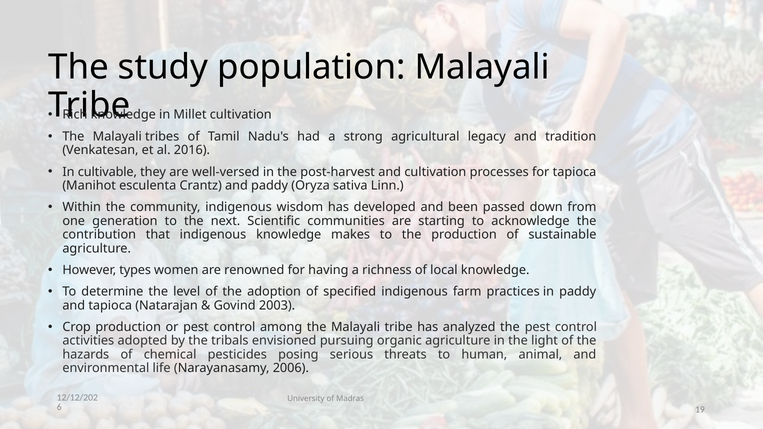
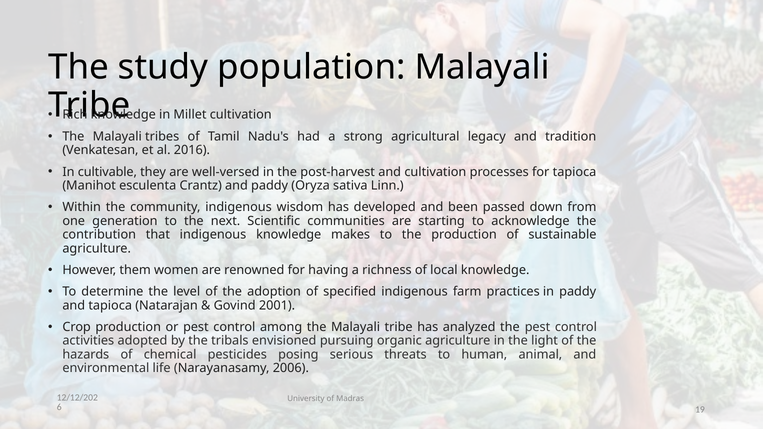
types: types -> them
2003: 2003 -> 2001
